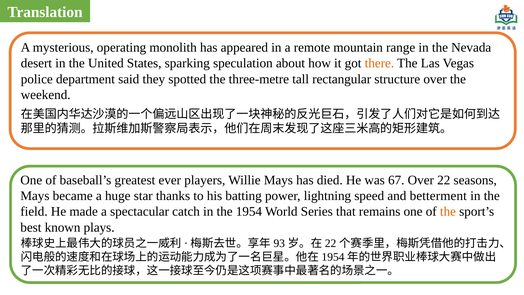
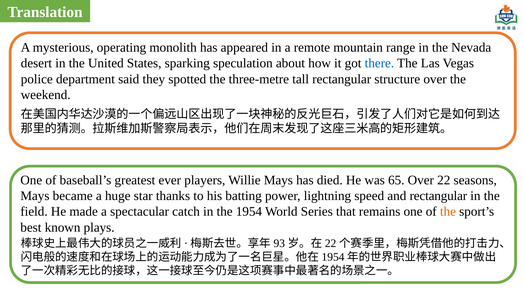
there colour: orange -> blue
67: 67 -> 65
and betterment: betterment -> rectangular
